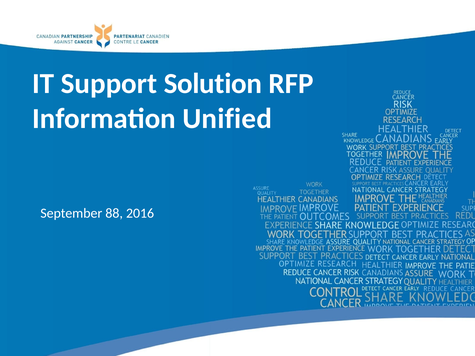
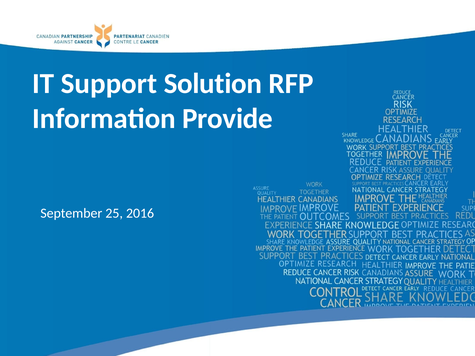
Unified: Unified -> Provide
88: 88 -> 25
